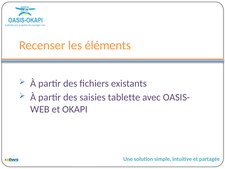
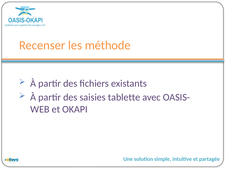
éléments: éléments -> méthode
